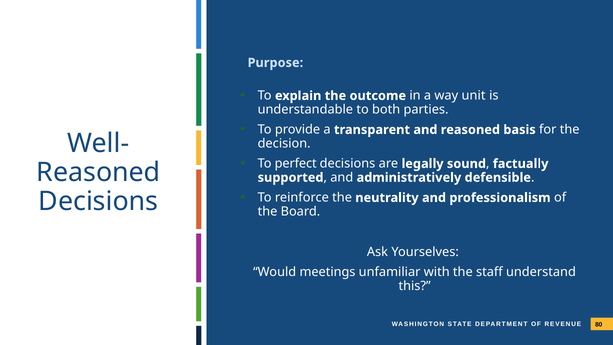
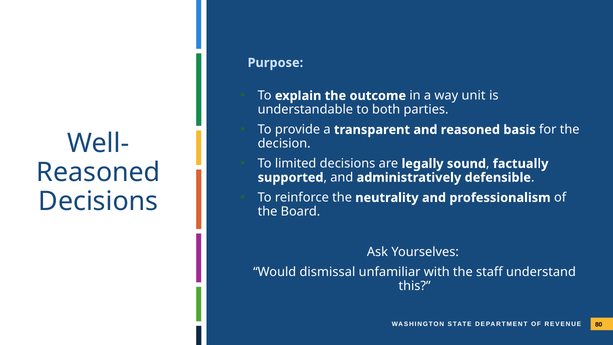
perfect: perfect -> limited
meetings: meetings -> dismissal
